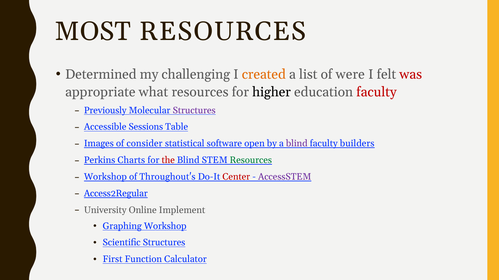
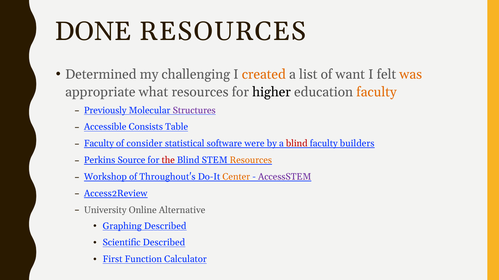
MOST: MOST -> DONE
were: were -> want
was colour: red -> orange
faculty at (376, 92) colour: red -> orange
Sessions: Sessions -> Consists
Images at (99, 144): Images -> Faculty
open: open -> were
blind at (297, 144) colour: purple -> red
Charts: Charts -> Source
Resources at (251, 161) colour: green -> orange
Center colour: red -> orange
Access2Regular: Access2Regular -> Access2Review
Implement: Implement -> Alternative
Graphing Workshop: Workshop -> Described
Scientific Structures: Structures -> Described
